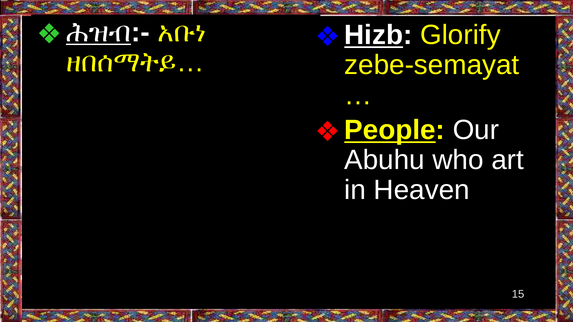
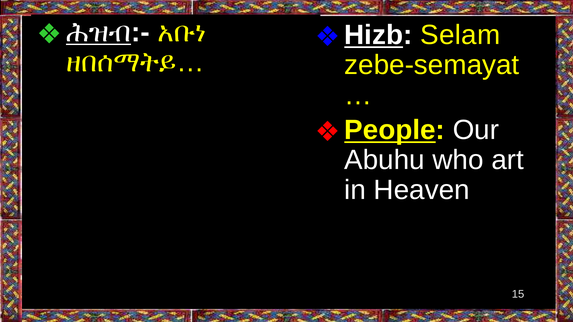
Glorify: Glorify -> Selam
